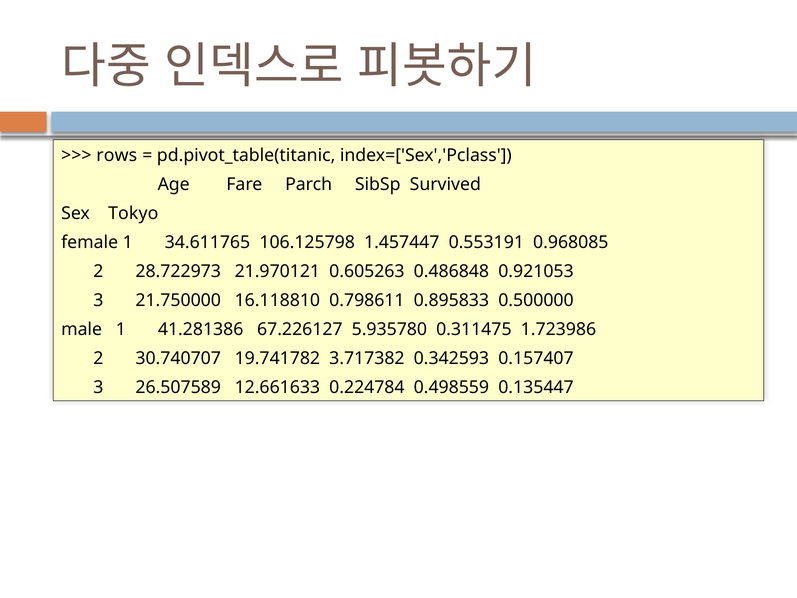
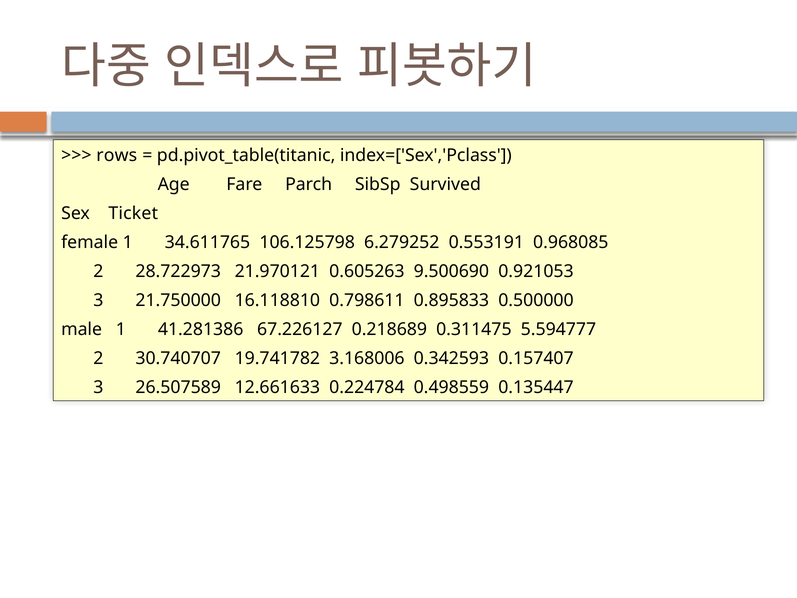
Tokyo: Tokyo -> Ticket
1.457447: 1.457447 -> 6.279252
0.486848: 0.486848 -> 9.500690
5.935780: 5.935780 -> 0.218689
1.723986: 1.723986 -> 5.594777
3.717382: 3.717382 -> 3.168006
